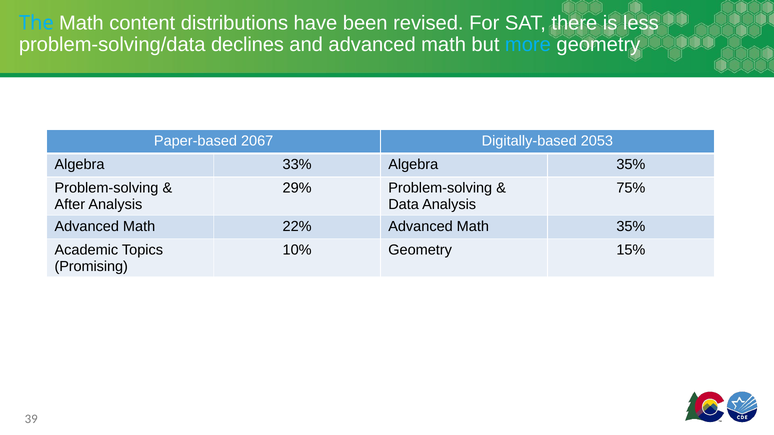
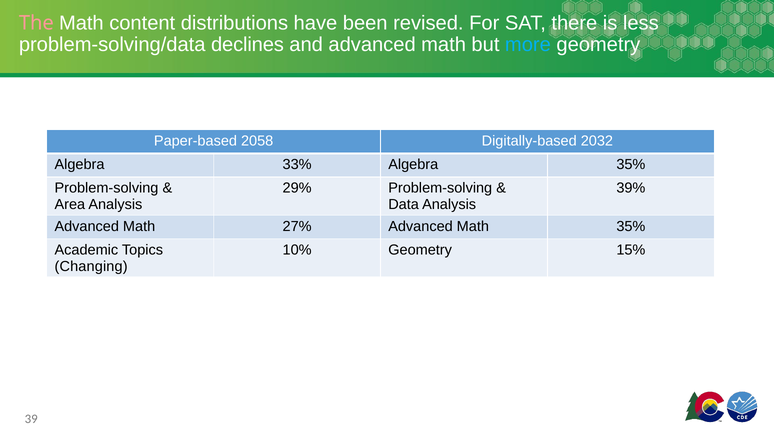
The colour: light blue -> pink
2067: 2067 -> 2058
2053: 2053 -> 2032
75%: 75% -> 39%
After: After -> Area
22%: 22% -> 27%
Promising: Promising -> Changing
